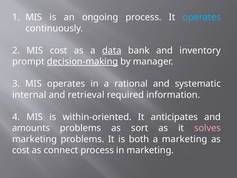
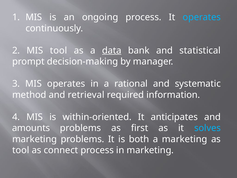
MIS cost: cost -> tool
inventory: inventory -> statistical
decision-making underline: present -> none
internal: internal -> method
sort: sort -> first
solves colour: pink -> light blue
cost at (21, 150): cost -> tool
